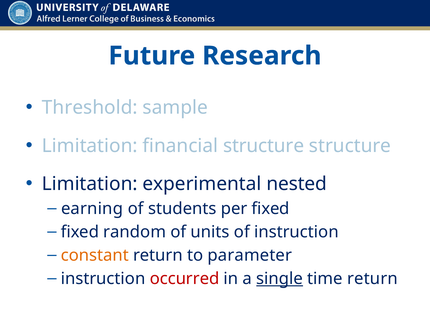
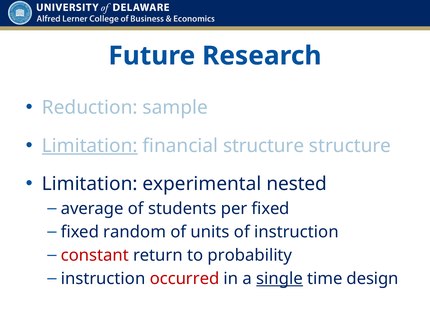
Threshold: Threshold -> Reduction
Limitation at (90, 146) underline: none -> present
earning: earning -> average
constant colour: orange -> red
parameter: parameter -> probability
time return: return -> design
